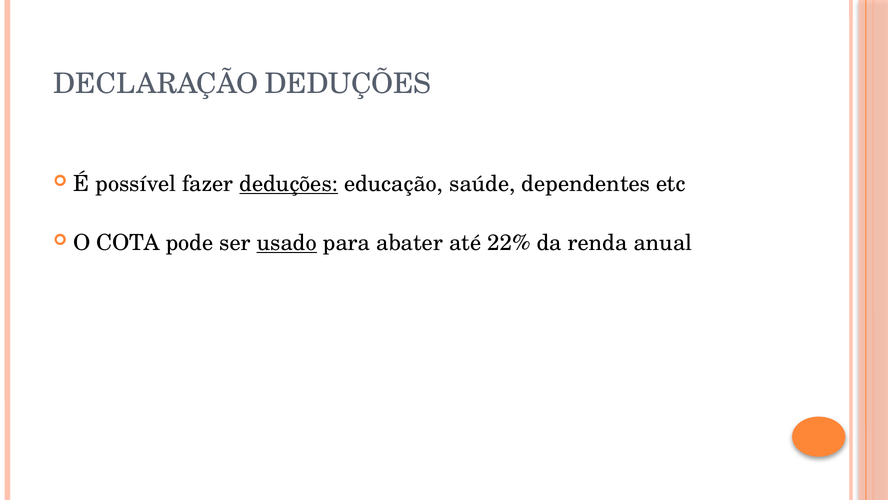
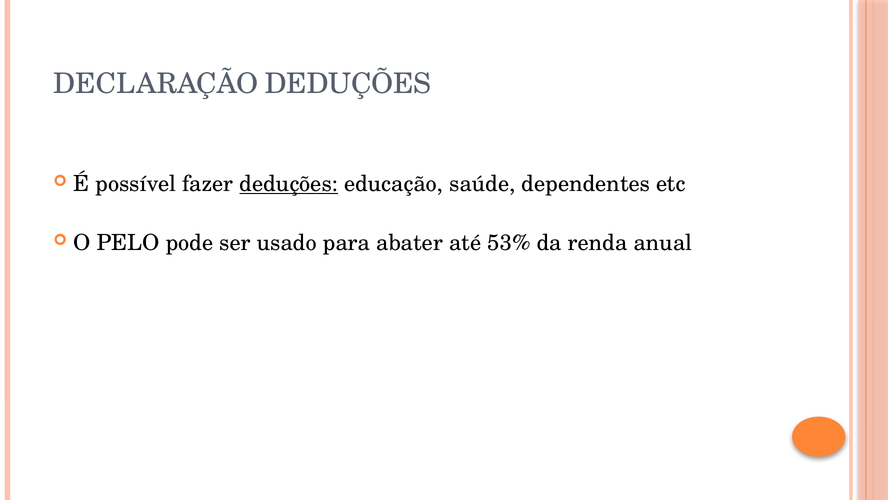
COTA: COTA -> PELO
usado underline: present -> none
22%: 22% -> 53%
